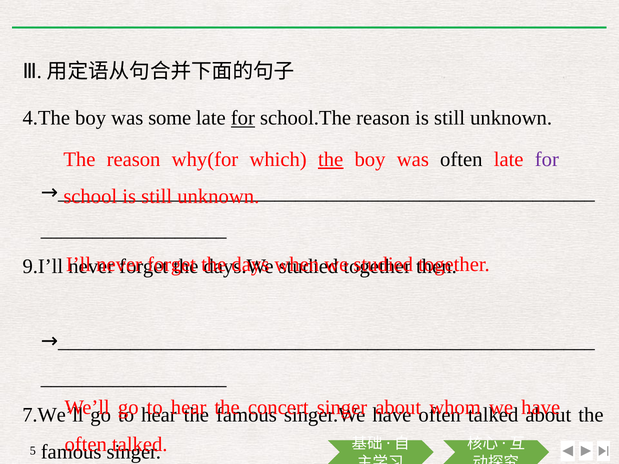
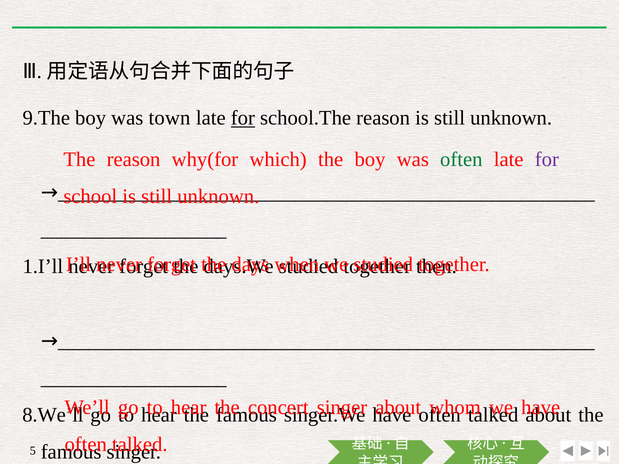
4.The: 4.The -> 9.The
some: some -> town
the at (331, 159) underline: present -> none
often at (461, 159) colour: black -> green
9.I’ll: 9.I’ll -> 1.I’ll
7.We’ll: 7.We’ll -> 8.We’ll
